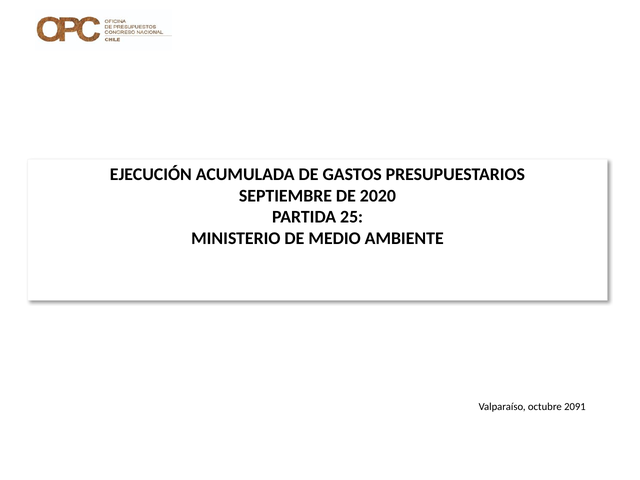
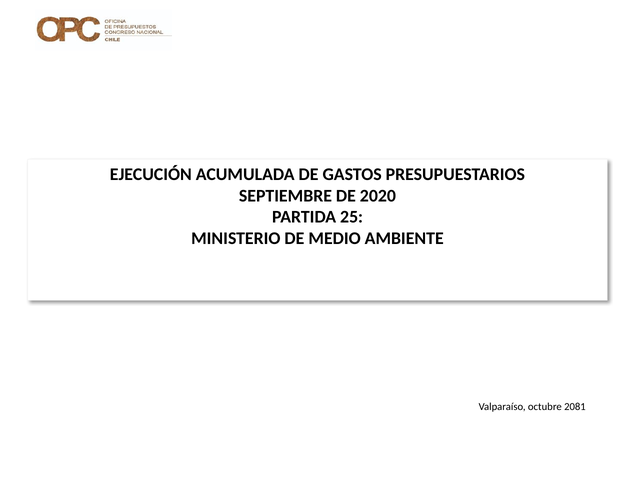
2091: 2091 -> 2081
